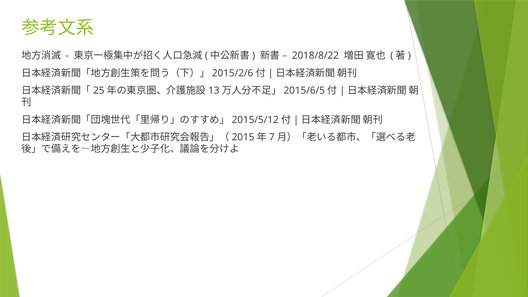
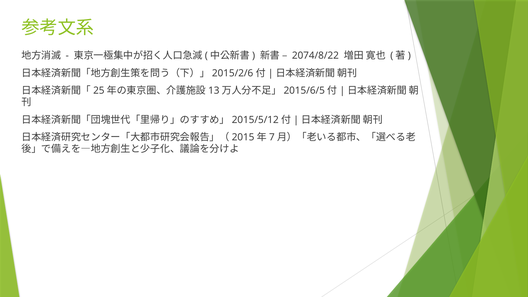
2018/8/22: 2018/8/22 -> 2074/8/22
